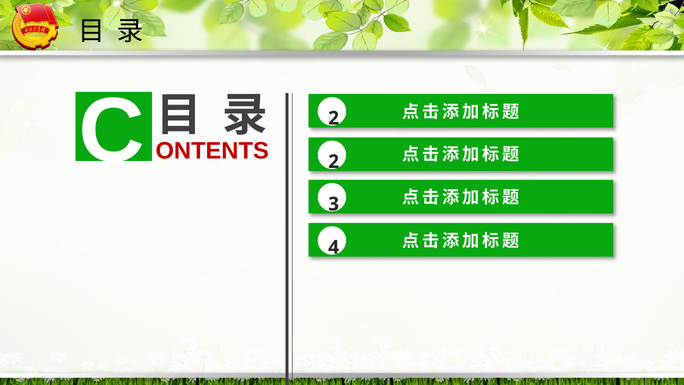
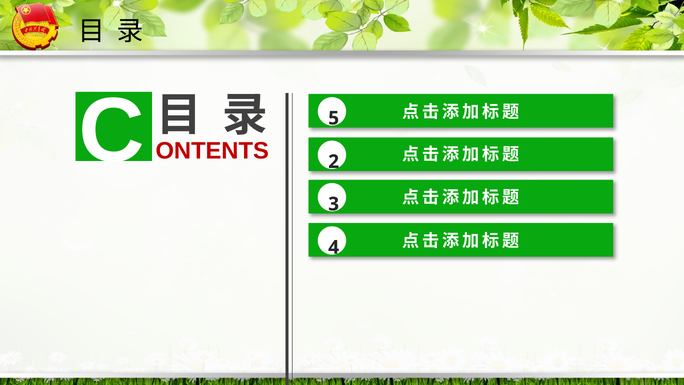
C 2: 2 -> 5
